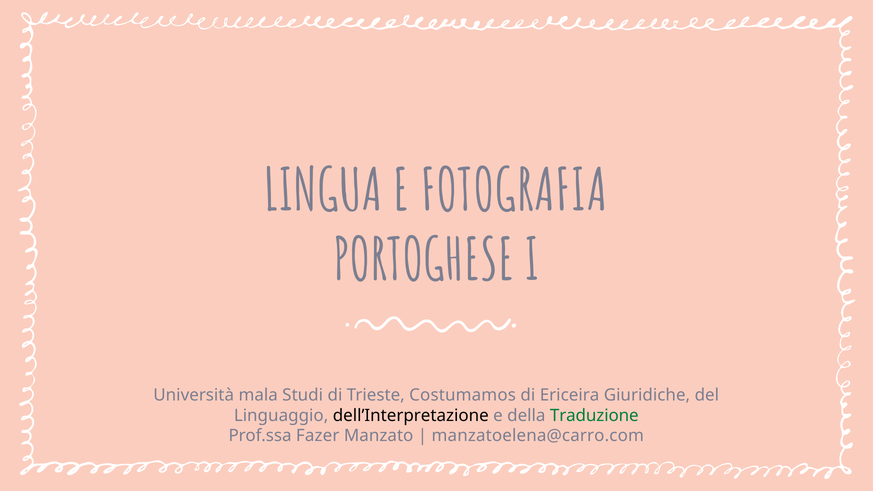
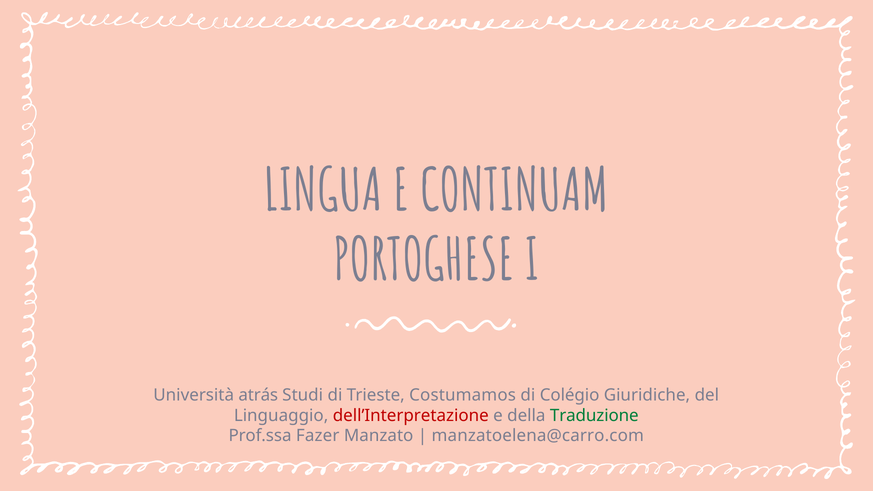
FOTOGRAFIA: FOTOGRAFIA -> CONTINUAM
mala: mala -> atrás
Ericeira: Ericeira -> Colégio
dell’Interpretazione colour: black -> red
